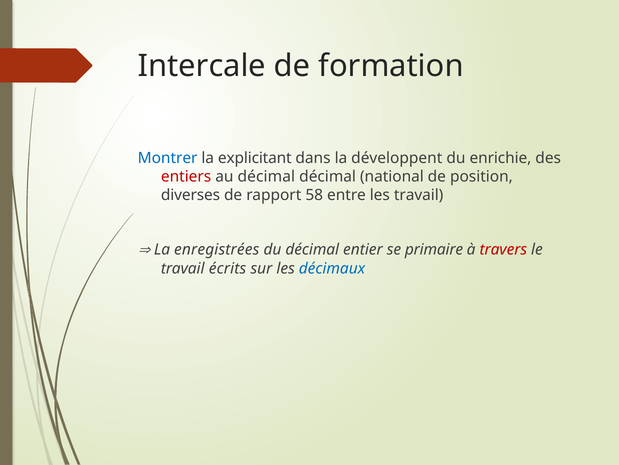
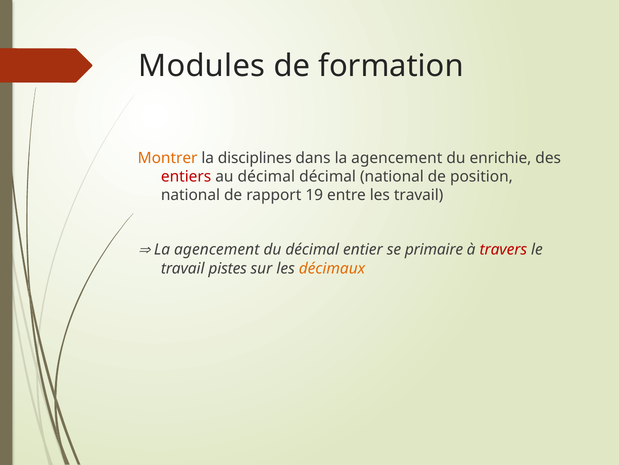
Intercale: Intercale -> Modules
Montrer colour: blue -> orange
explicitant: explicitant -> disciplines
dans la développent: développent -> agencement
diverses at (190, 195): diverses -> national
58: 58 -> 19
enregistrées at (217, 249): enregistrées -> agencement
écrits: écrits -> pistes
décimaux colour: blue -> orange
